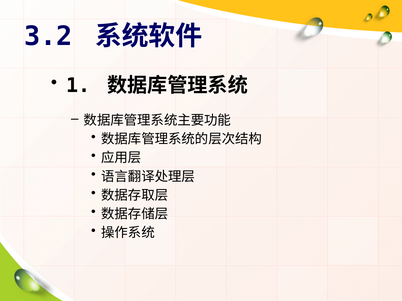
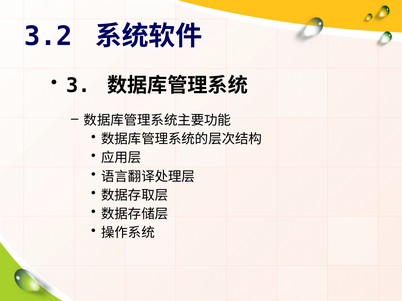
1: 1 -> 3
